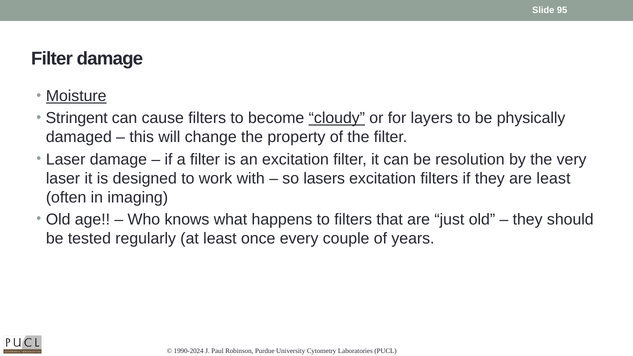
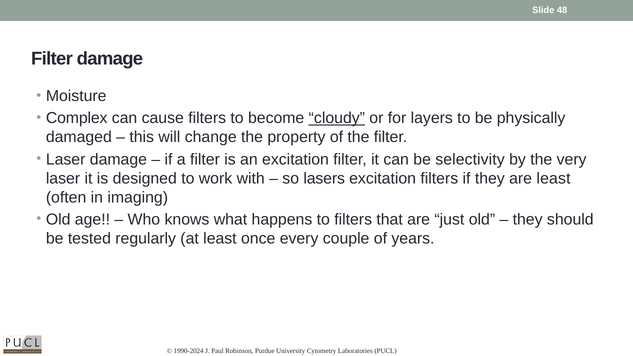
95: 95 -> 48
Moisture underline: present -> none
Stringent: Stringent -> Complex
resolution: resolution -> selectivity
